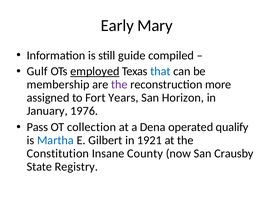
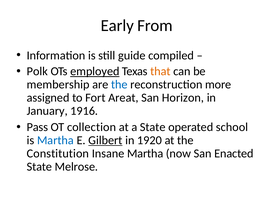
Mary: Mary -> From
Gulf: Gulf -> Polk
that colour: blue -> orange
the at (119, 84) colour: purple -> blue
Years: Years -> Areat
1976: 1976 -> 1916
a Dena: Dena -> State
qualify: qualify -> school
Gilbert underline: none -> present
1921: 1921 -> 1920
Insane County: County -> Martha
Crausby: Crausby -> Enacted
Registry: Registry -> Melrose
